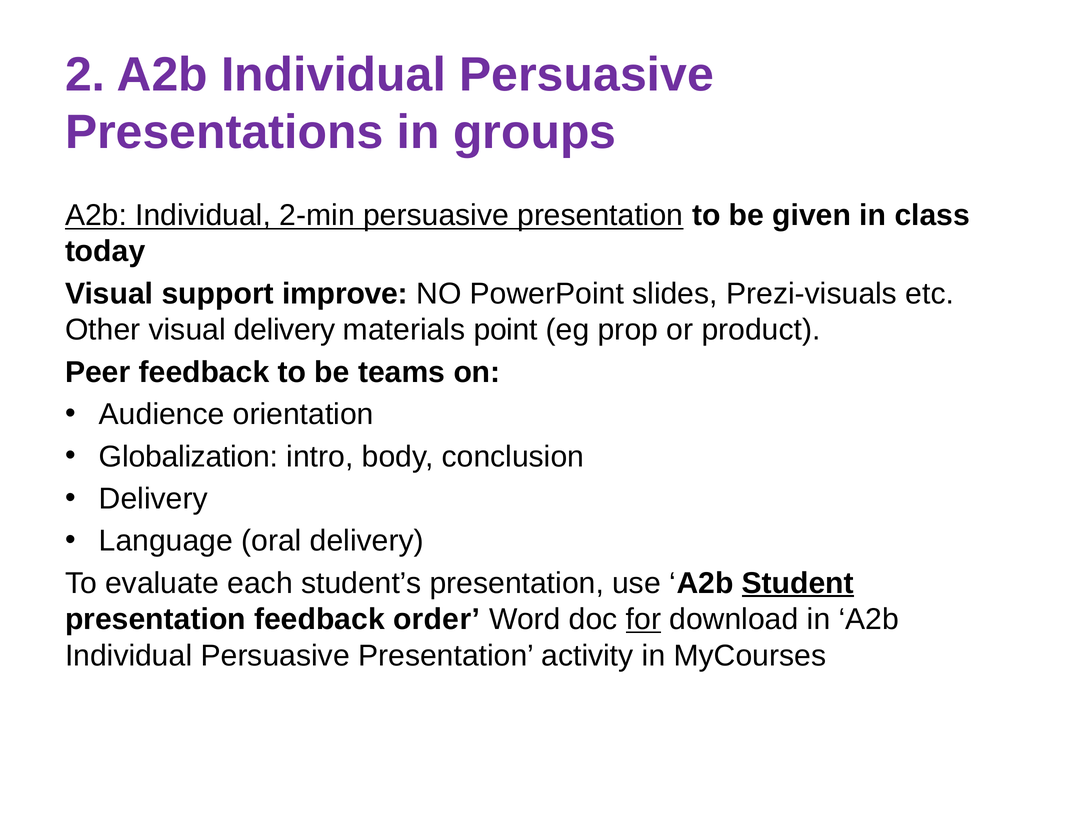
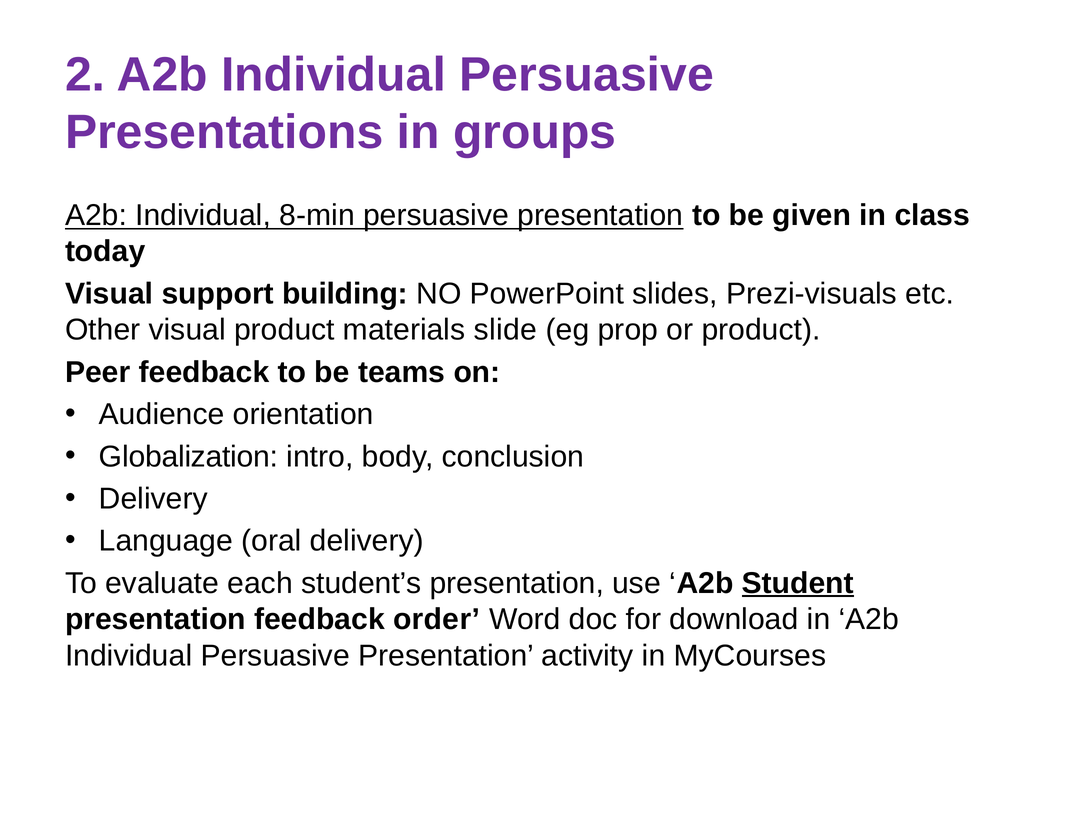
2-min: 2-min -> 8-min
improve: improve -> building
visual delivery: delivery -> product
point: point -> slide
for underline: present -> none
